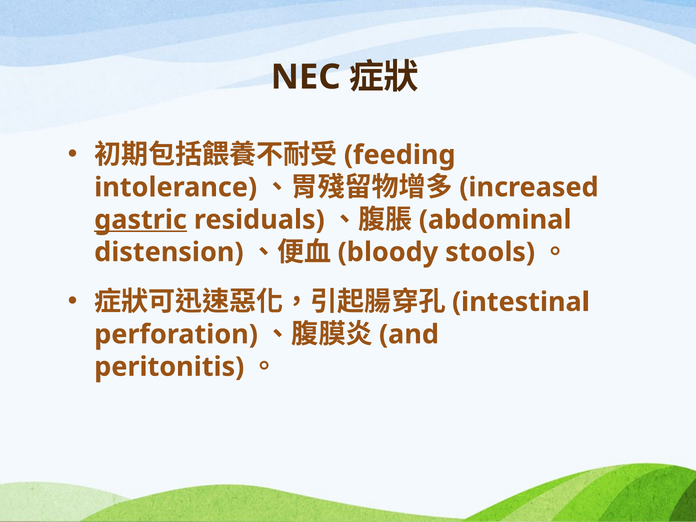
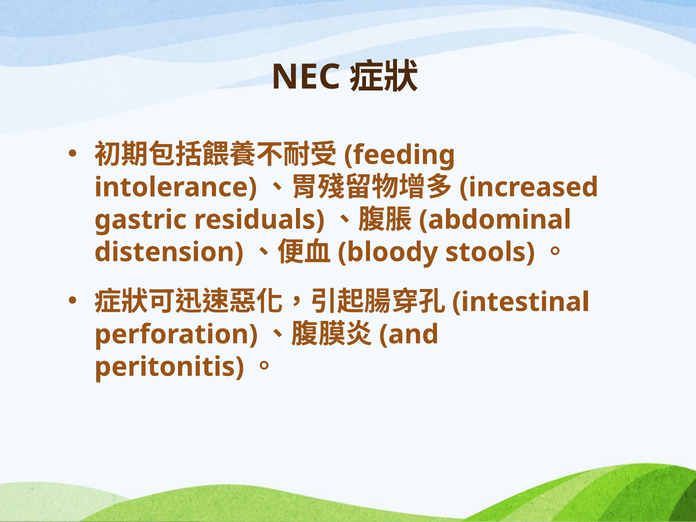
gastric underline: present -> none
